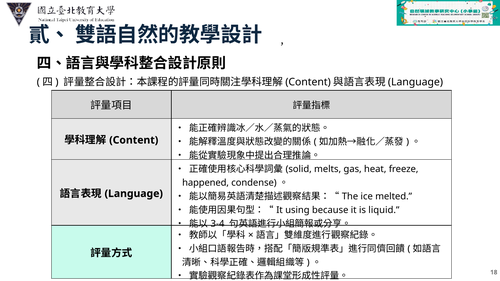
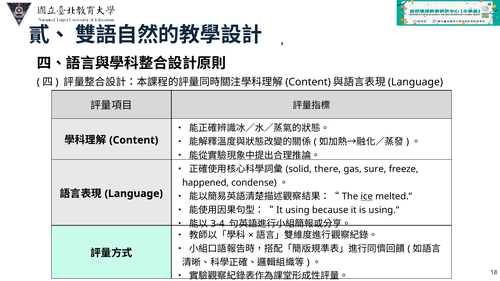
melts: melts -> there
heat: heat -> sure
ice underline: none -> present
is liquid: liquid -> using
